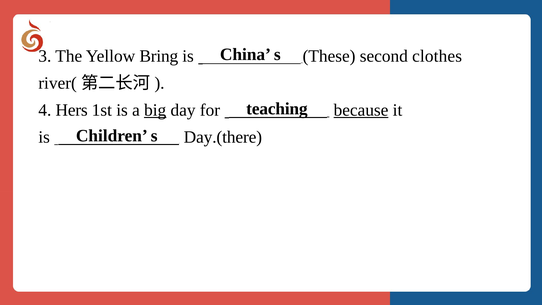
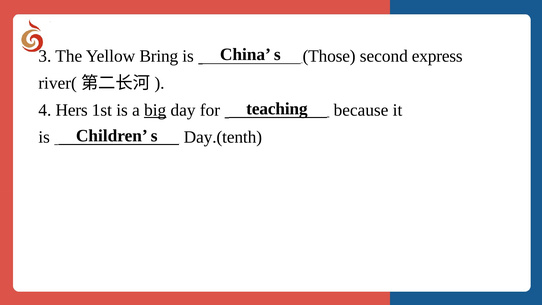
These: These -> Those
clothes: clothes -> express
because underline: present -> none
Day.(there: Day.(there -> Day.(tenth
